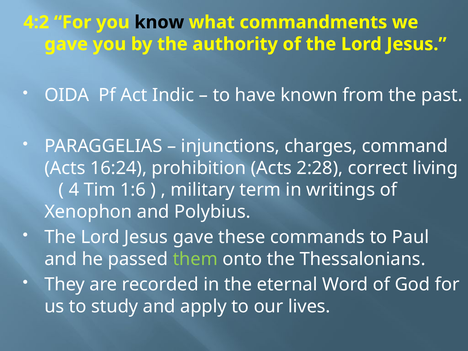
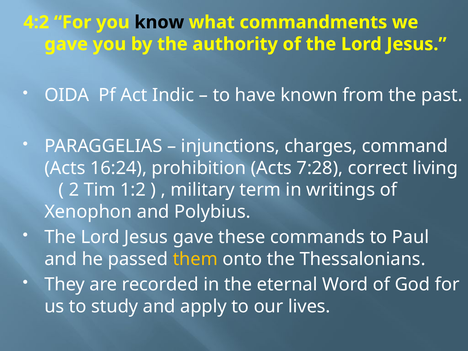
2:28: 2:28 -> 7:28
4: 4 -> 2
1:6: 1:6 -> 1:2
them colour: light green -> yellow
